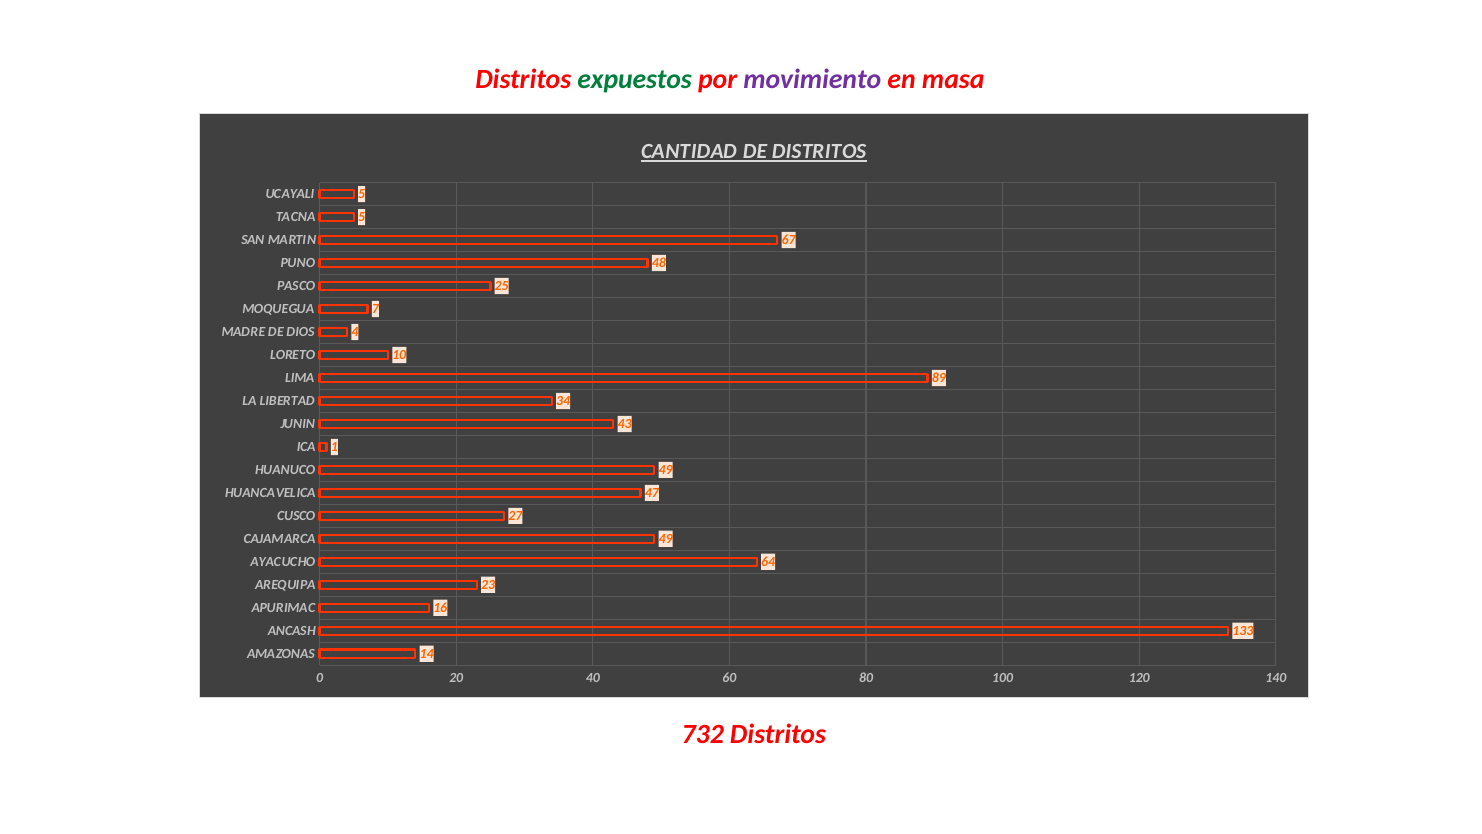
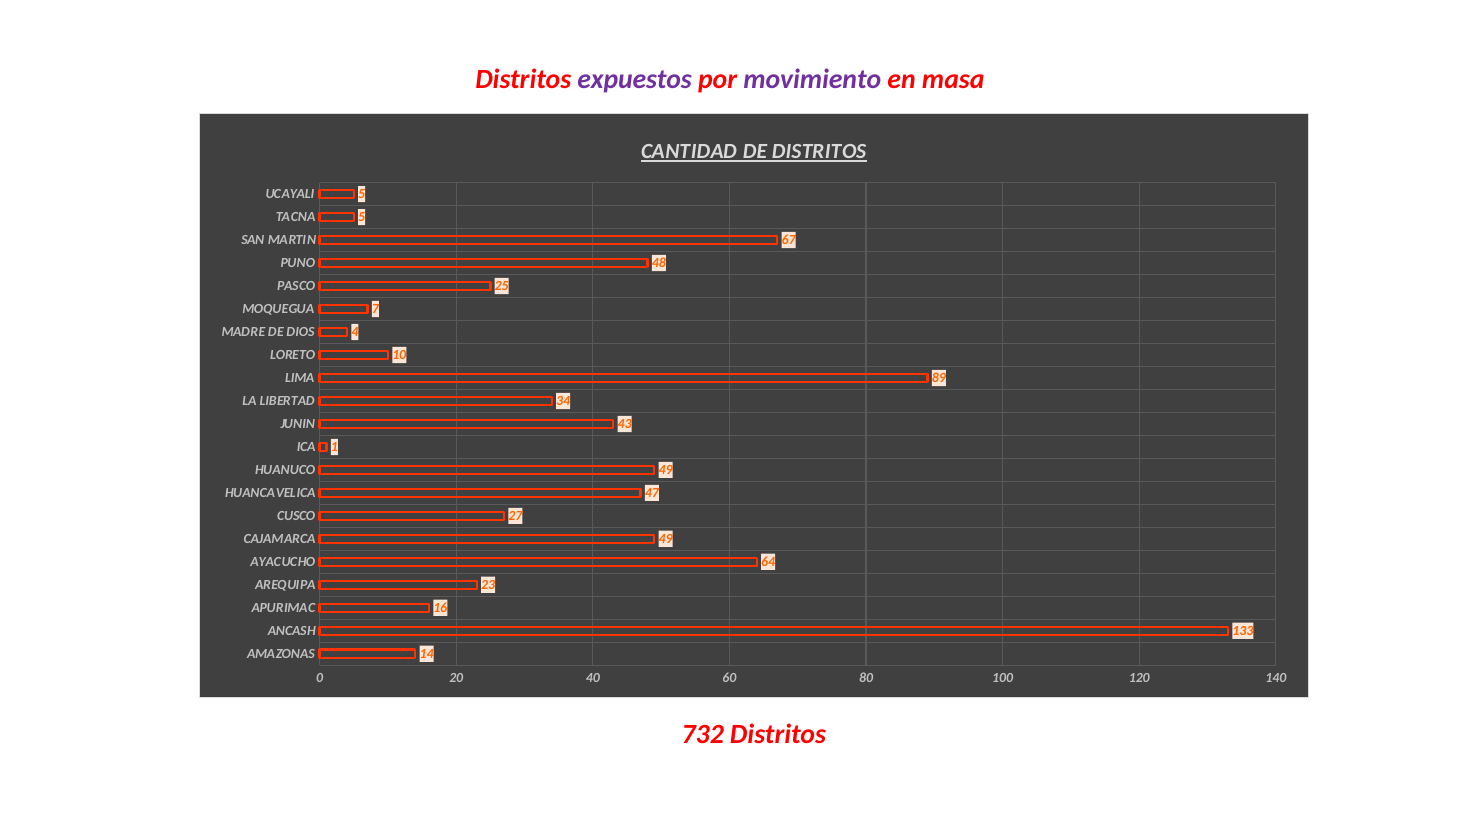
expuestos colour: green -> purple
